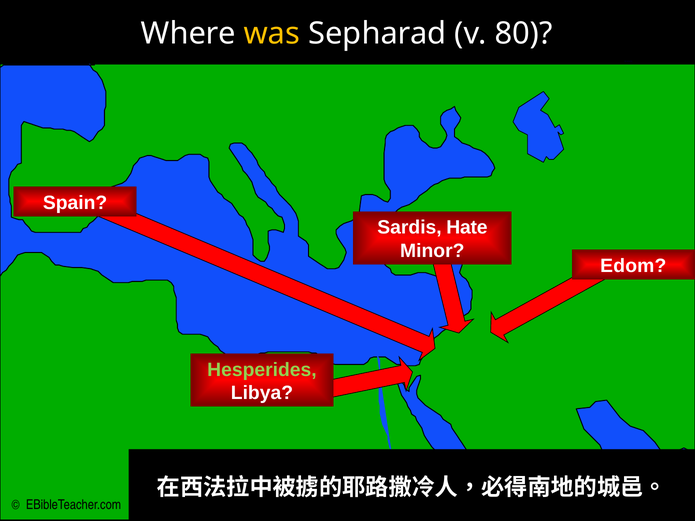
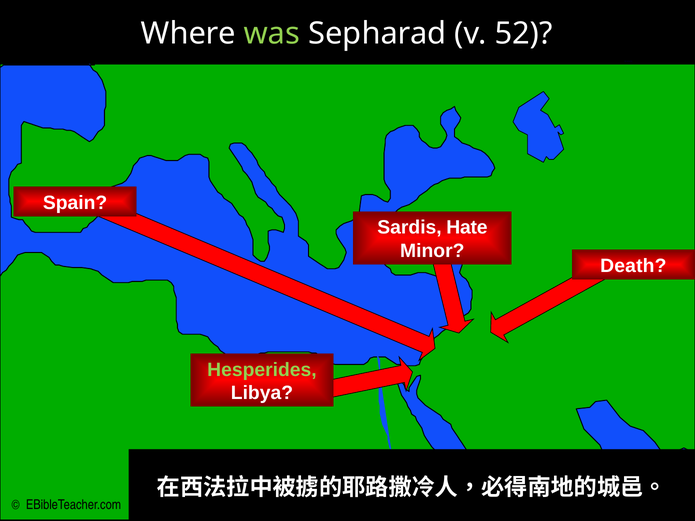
was colour: yellow -> light green
80: 80 -> 52
Edom: Edom -> Death
